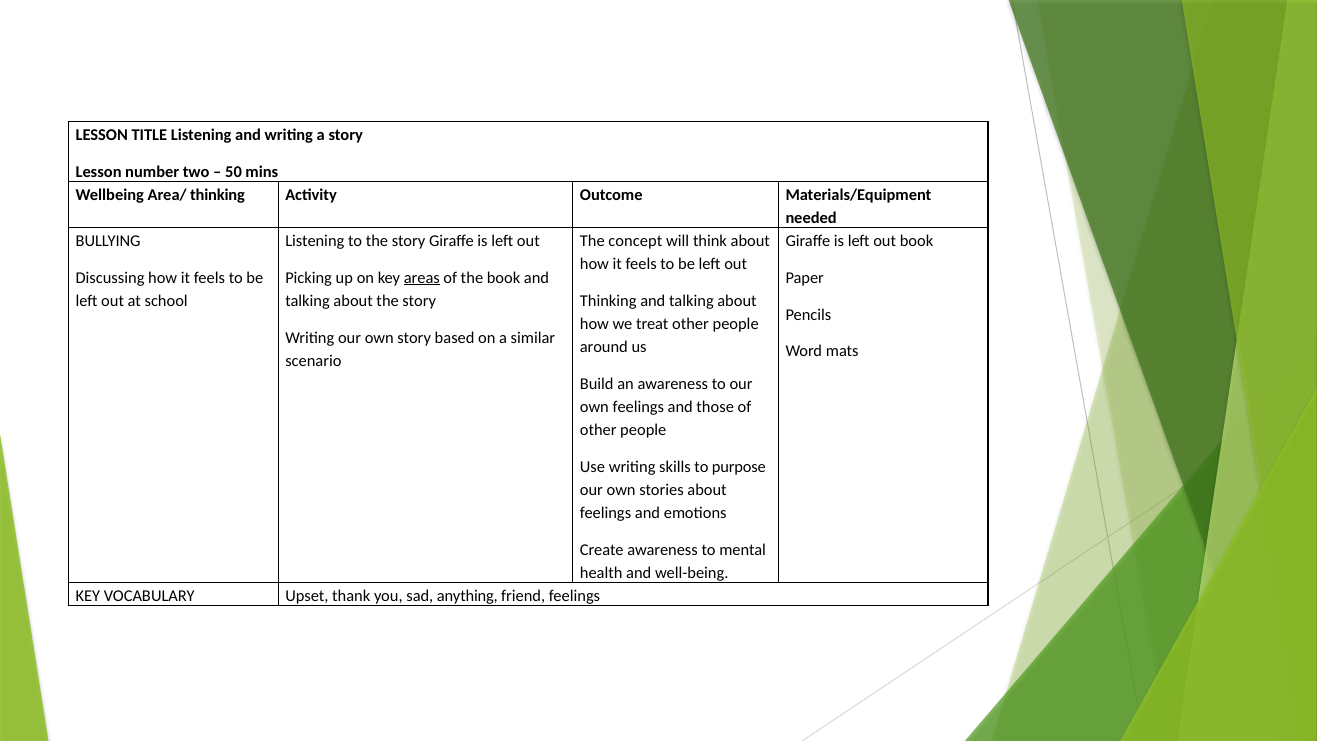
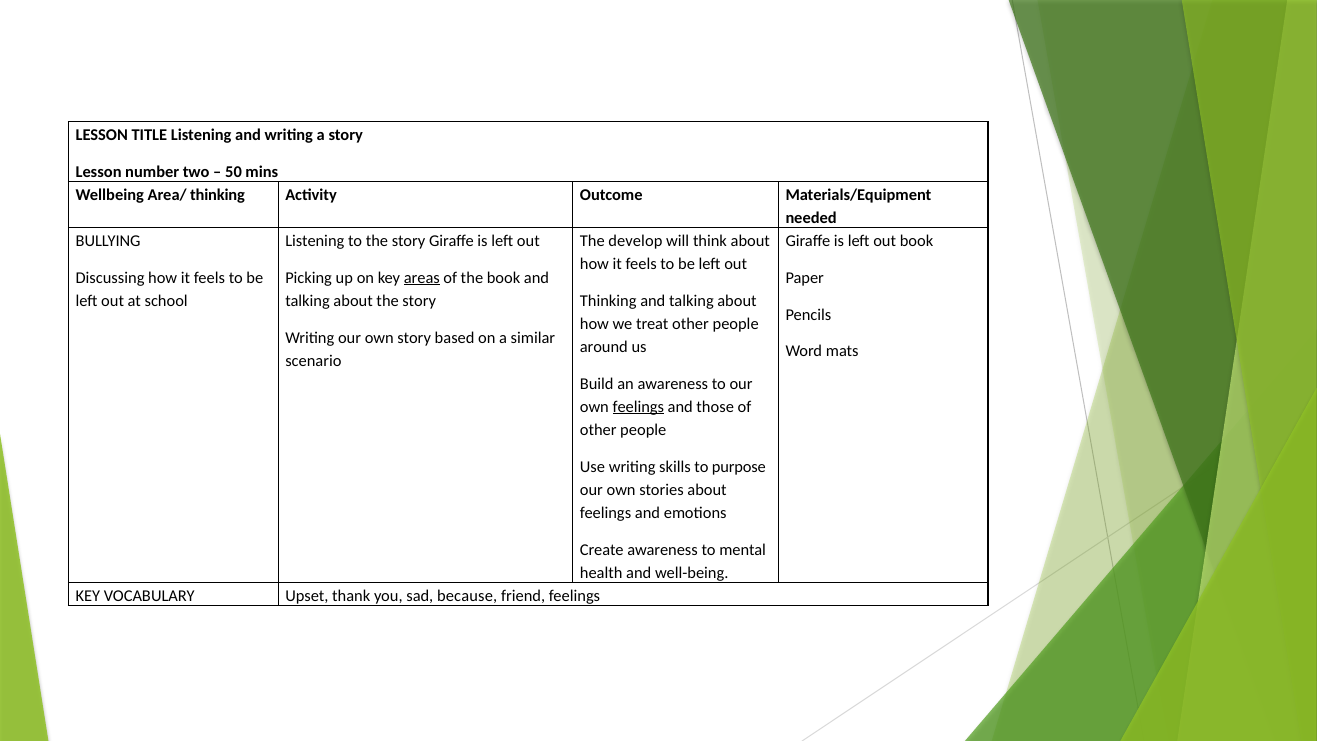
concept: concept -> develop
feelings at (638, 407) underline: none -> present
anything: anything -> because
